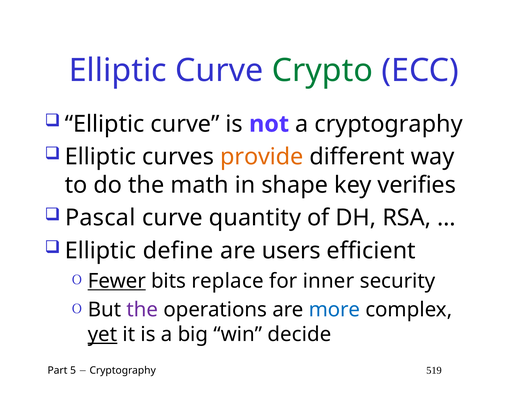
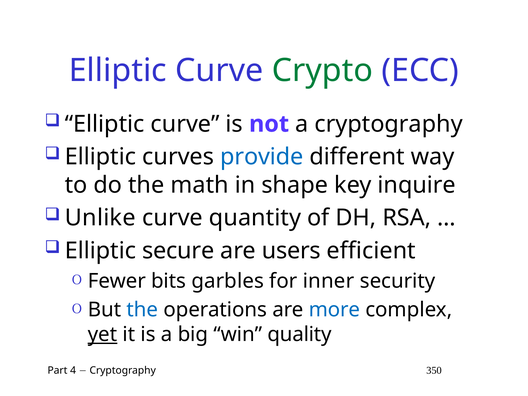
provide colour: orange -> blue
verifies: verifies -> inquire
Pascal: Pascal -> Unlike
define: define -> secure
Fewer underline: present -> none
replace: replace -> garbles
the at (142, 310) colour: purple -> blue
decide: decide -> quality
5: 5 -> 4
519: 519 -> 350
